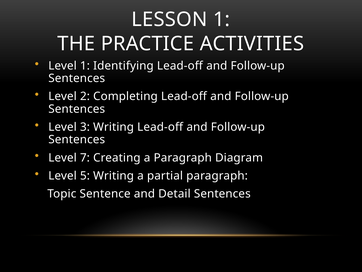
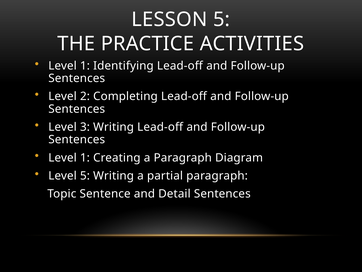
LESSON 1: 1 -> 5
7 at (85, 157): 7 -> 1
